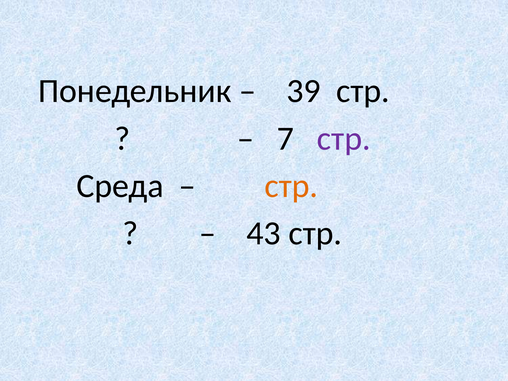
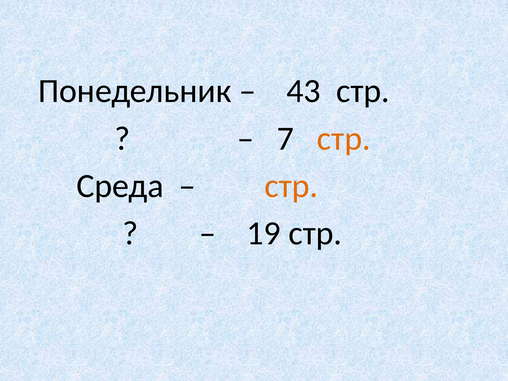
39: 39 -> 43
стр at (344, 139) colour: purple -> orange
43: 43 -> 19
